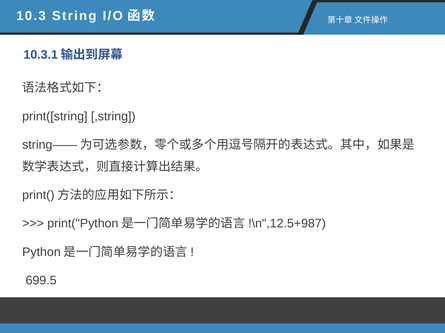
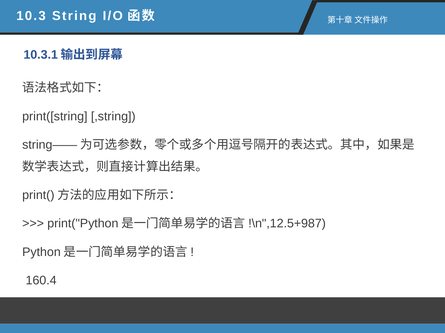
699.5: 699.5 -> 160.4
